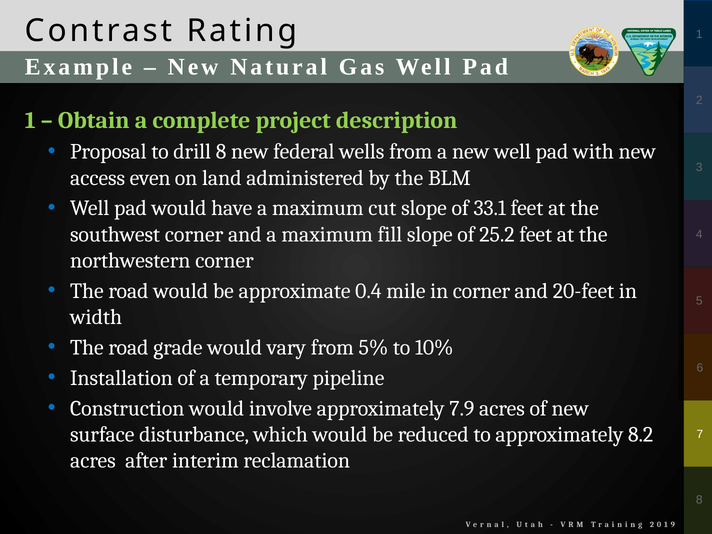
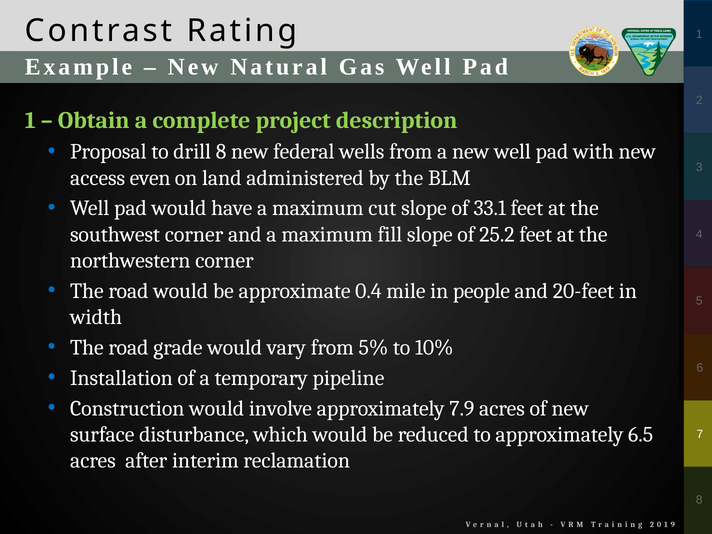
in corner: corner -> people
8.2: 8.2 -> 6.5
